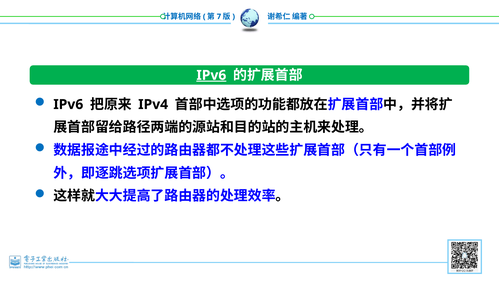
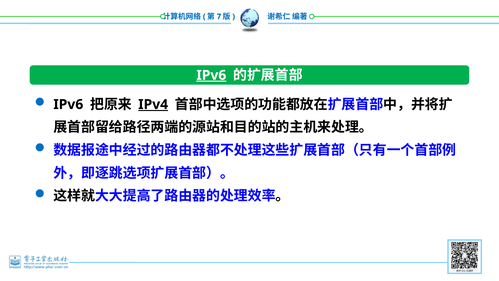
IPv4 underline: none -> present
